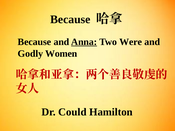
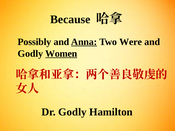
Because at (34, 42): Because -> Possibly
Women underline: none -> present
Dr Could: Could -> Godly
